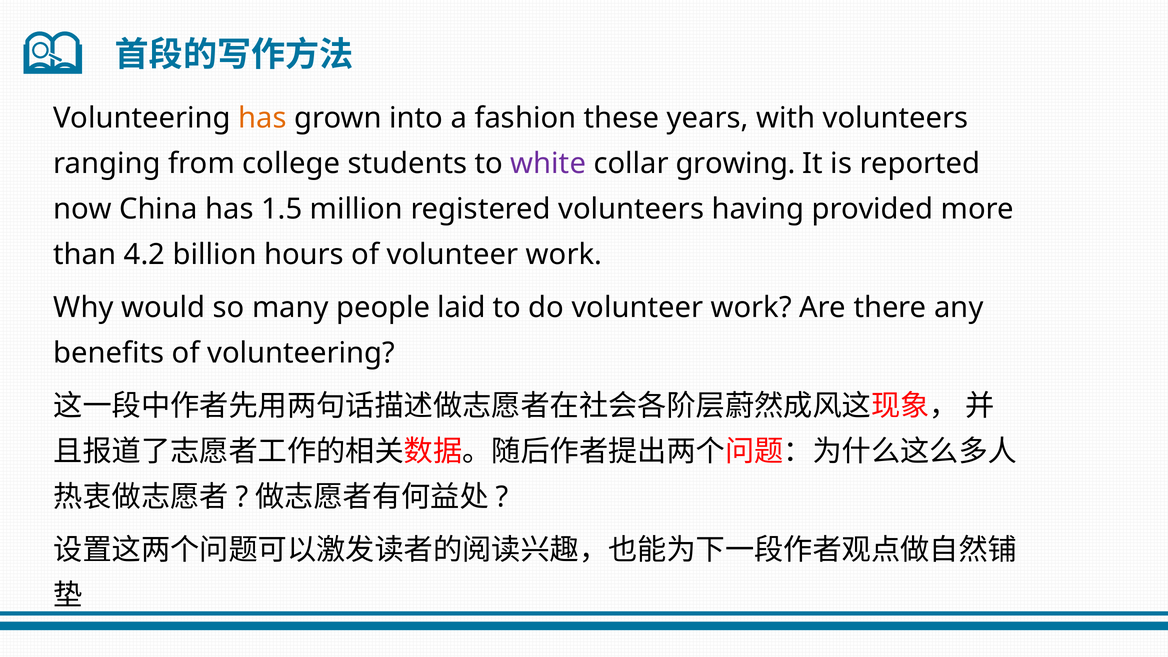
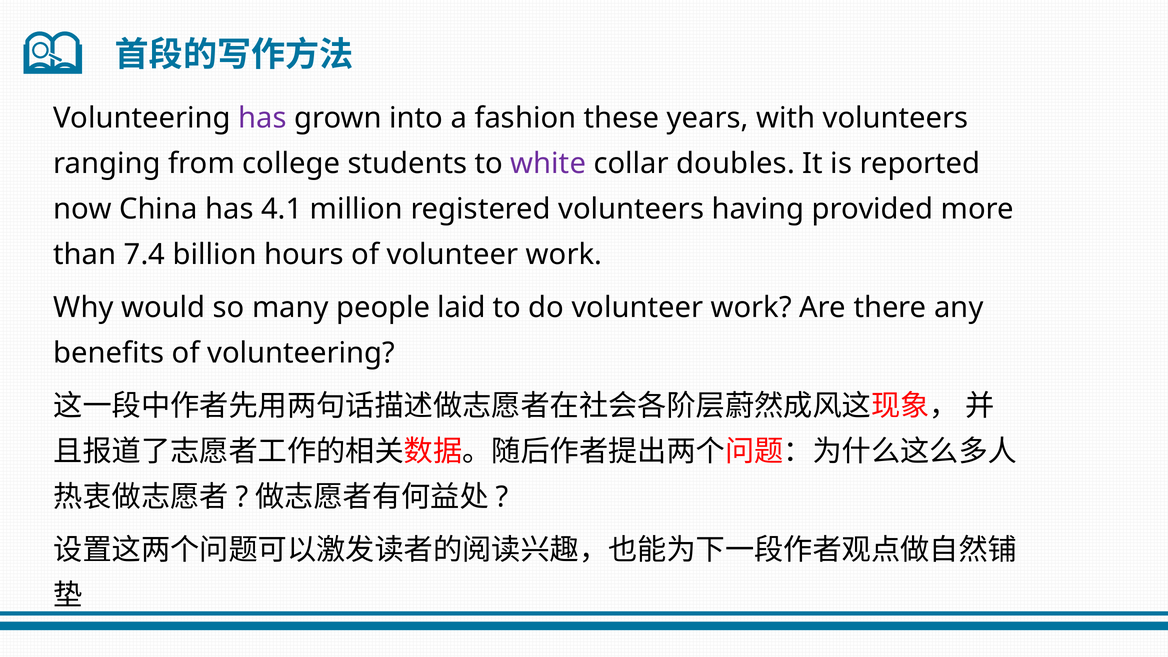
has at (262, 118) colour: orange -> purple
growing: growing -> doubles
1.5: 1.5 -> 4.1
4.2: 4.2 -> 7.4
